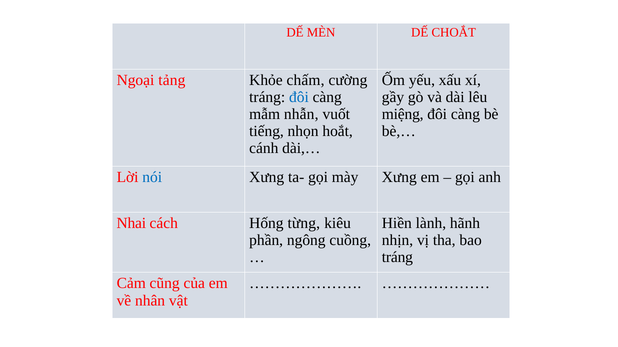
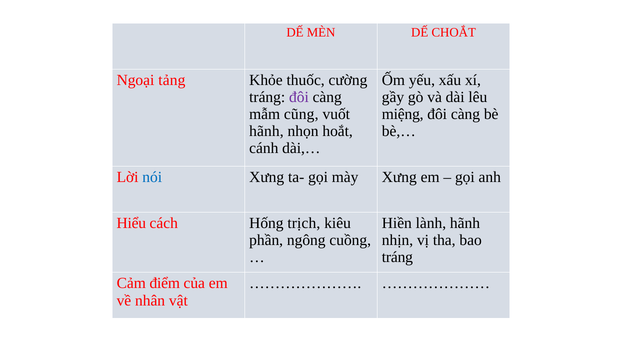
chấm: chấm -> thuốc
đôi at (299, 97) colour: blue -> purple
nhẫn: nhẫn -> cũng
tiếng at (267, 131): tiếng -> hãnh
Nhai: Nhai -> Hiểu
từng: từng -> trịch
cũng: cũng -> điểm
